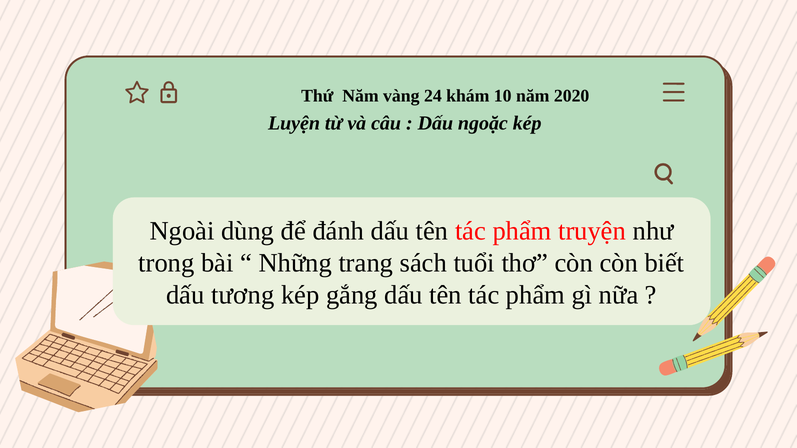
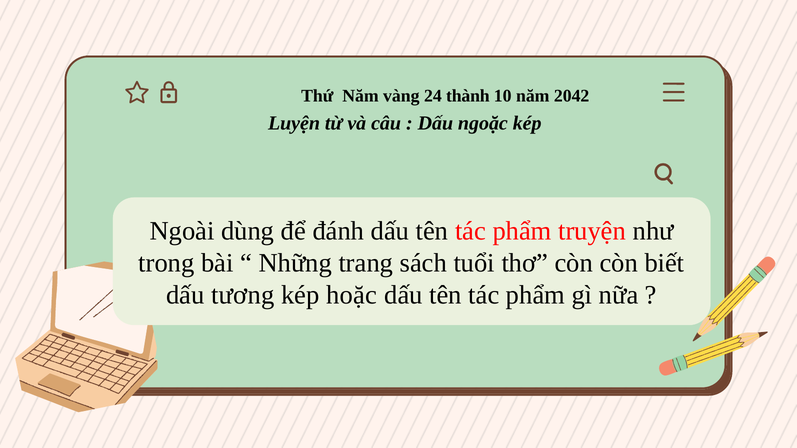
khám: khám -> thành
2020: 2020 -> 2042
gắng: gắng -> hoặc
